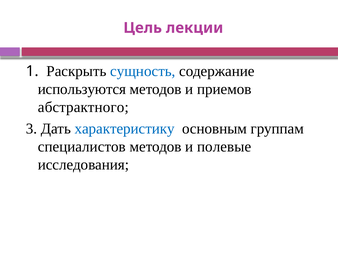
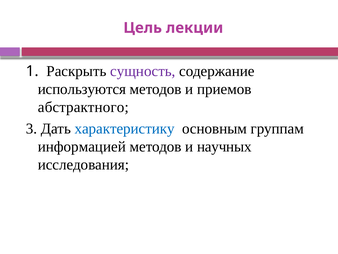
сущность colour: blue -> purple
специалистов: специалистов -> информацией
полевые: полевые -> научных
